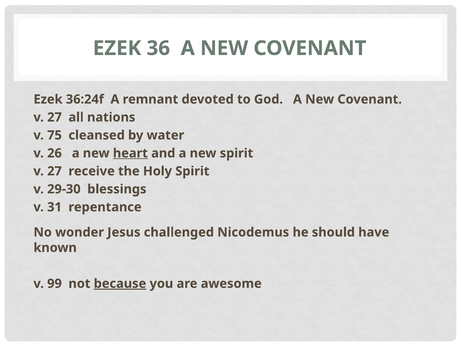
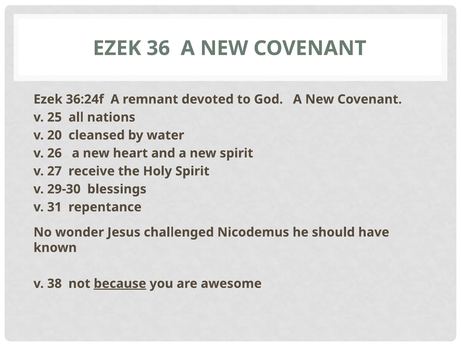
27 at (55, 117): 27 -> 25
75: 75 -> 20
heart underline: present -> none
99: 99 -> 38
